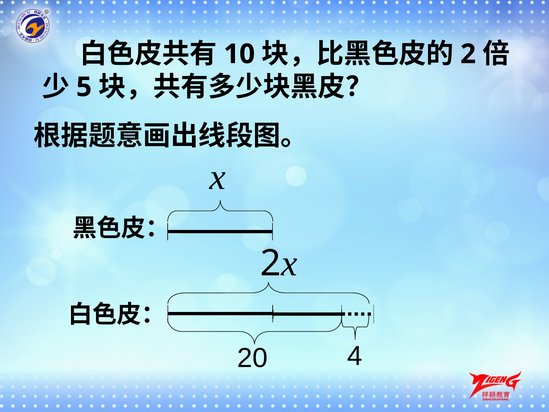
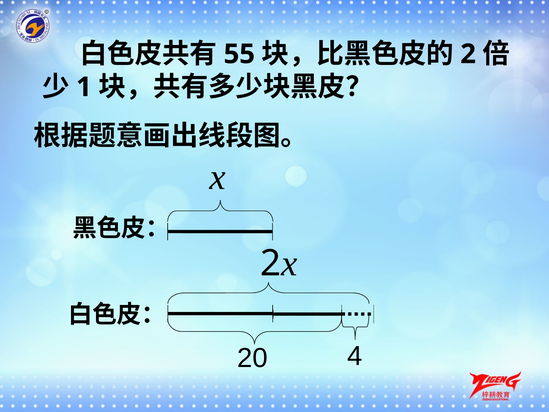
10: 10 -> 55
5: 5 -> 1
